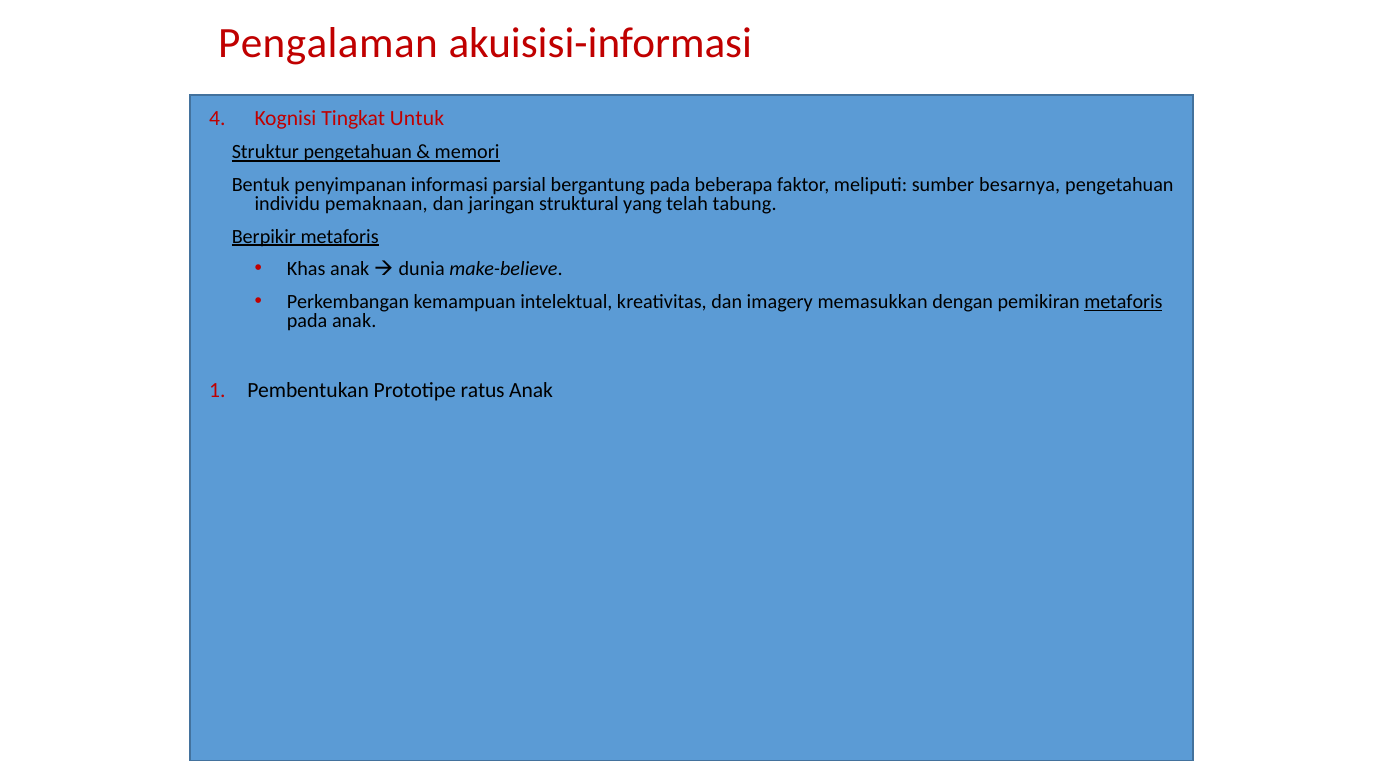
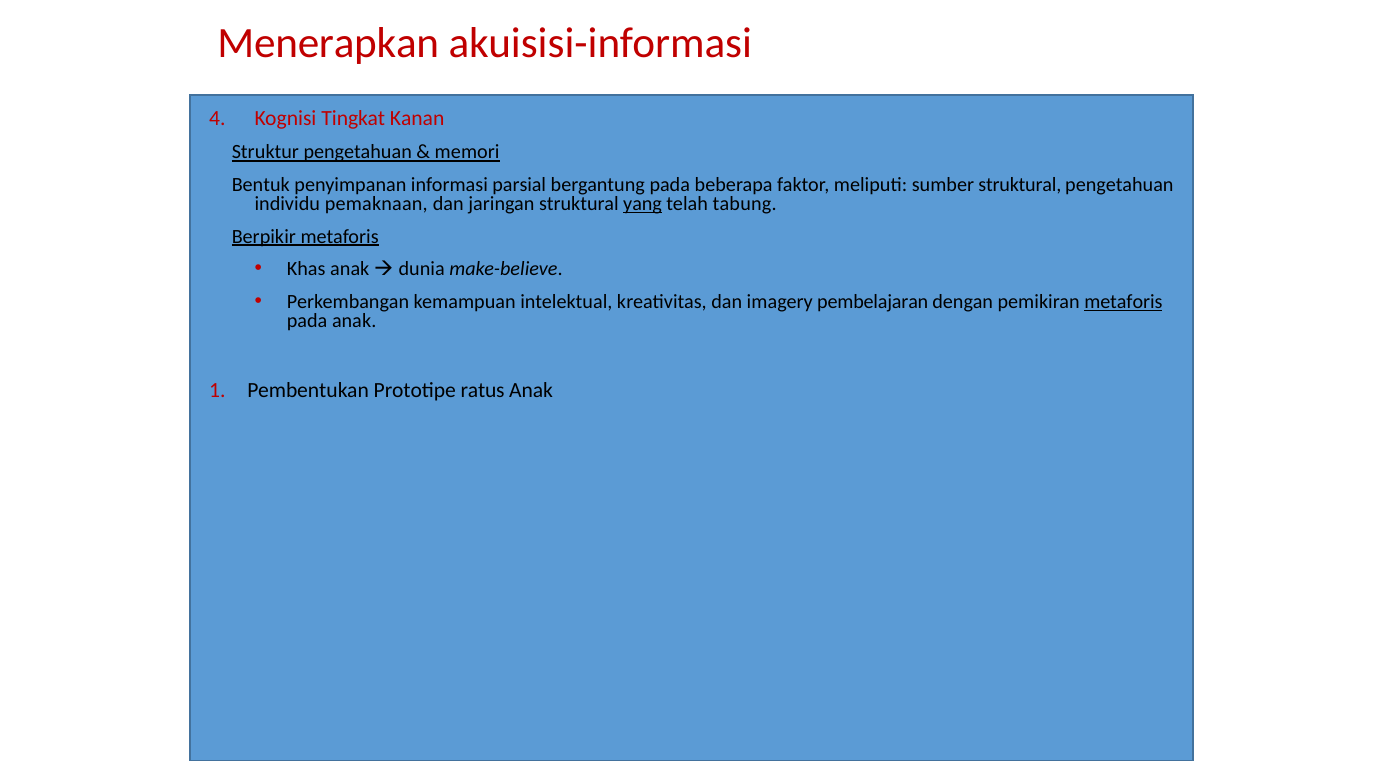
Pengalaman: Pengalaman -> Menerapkan
Untuk: Untuk -> Kanan
sumber besarnya: besarnya -> struktural
yang underline: none -> present
memasukkan: memasukkan -> pembelajaran
